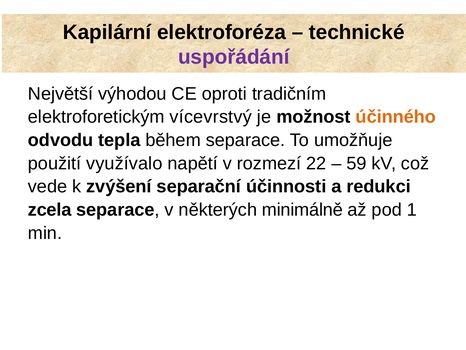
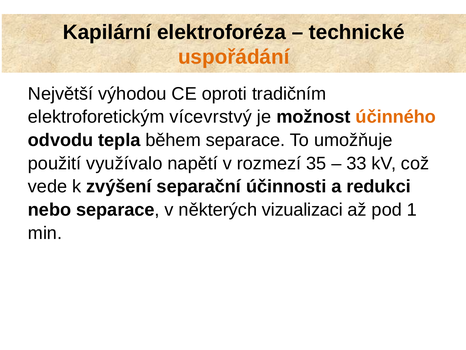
uspořádání colour: purple -> orange
22: 22 -> 35
59: 59 -> 33
zcela: zcela -> nebo
minimálně: minimálně -> vizualizaci
